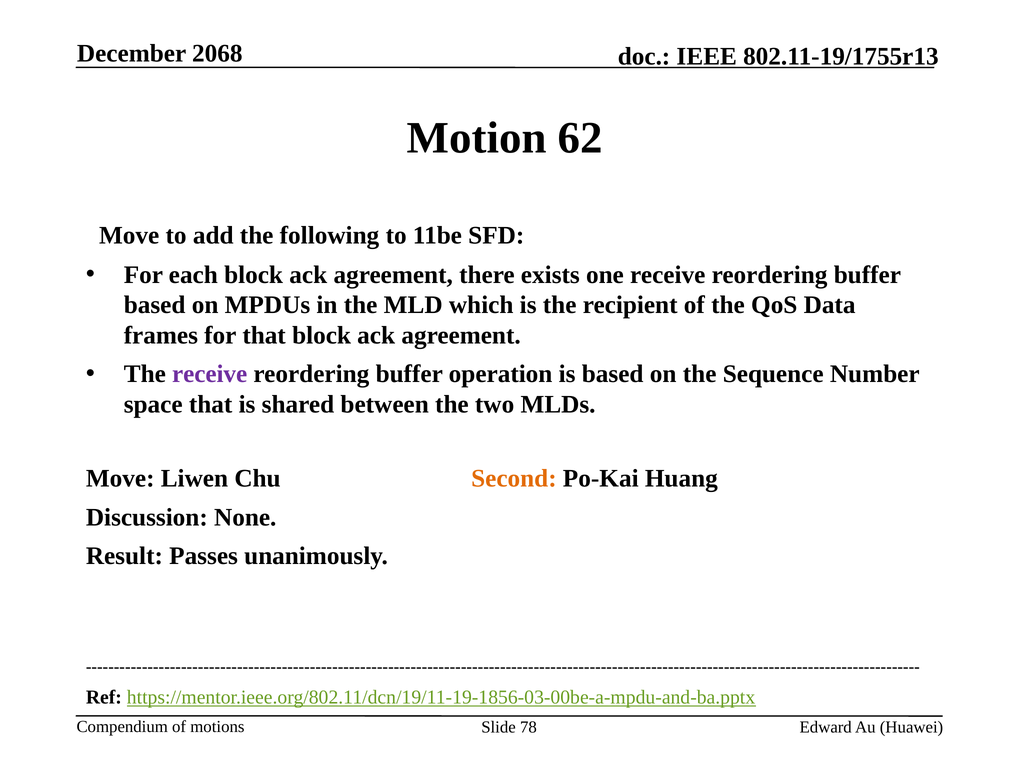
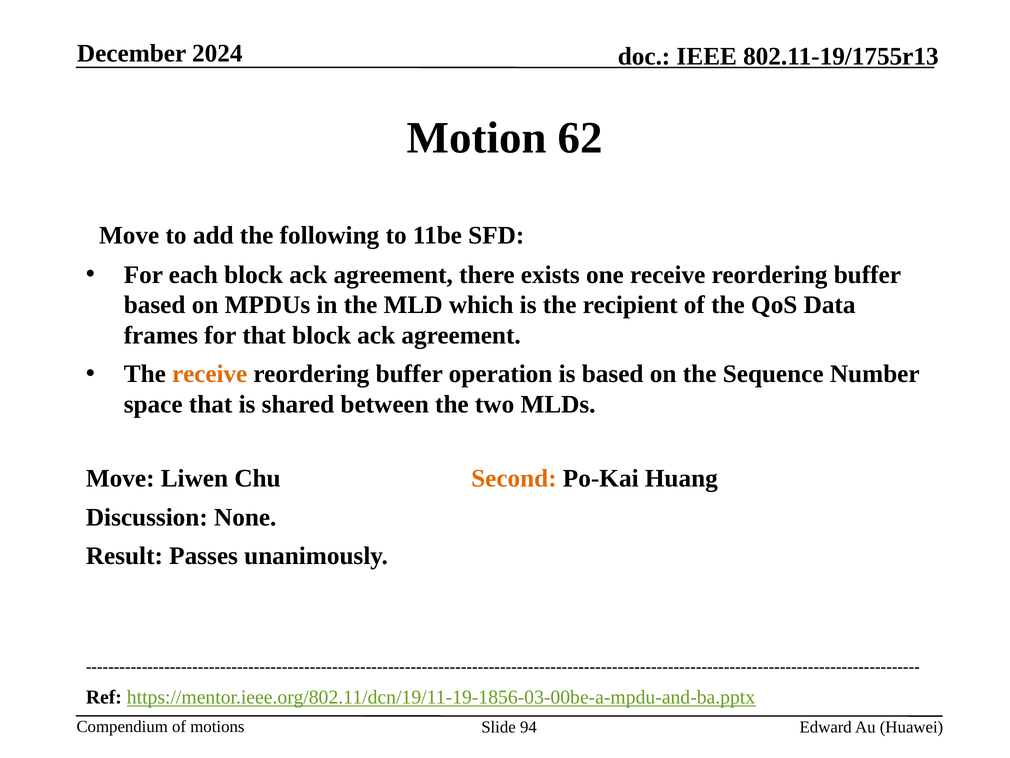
2068: 2068 -> 2024
receive at (210, 374) colour: purple -> orange
78: 78 -> 94
